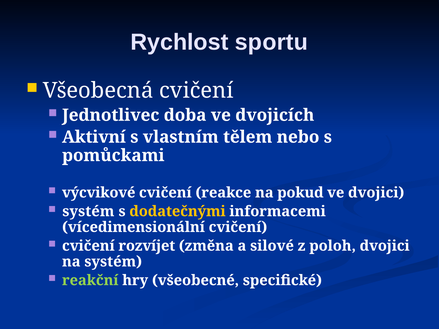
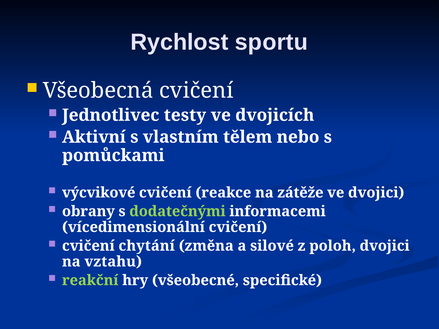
doba: doba -> testy
pokud: pokud -> zátěže
systém at (88, 212): systém -> obrany
dodatečnými colour: yellow -> light green
rozvíjet: rozvíjet -> chytání
na systém: systém -> vztahu
